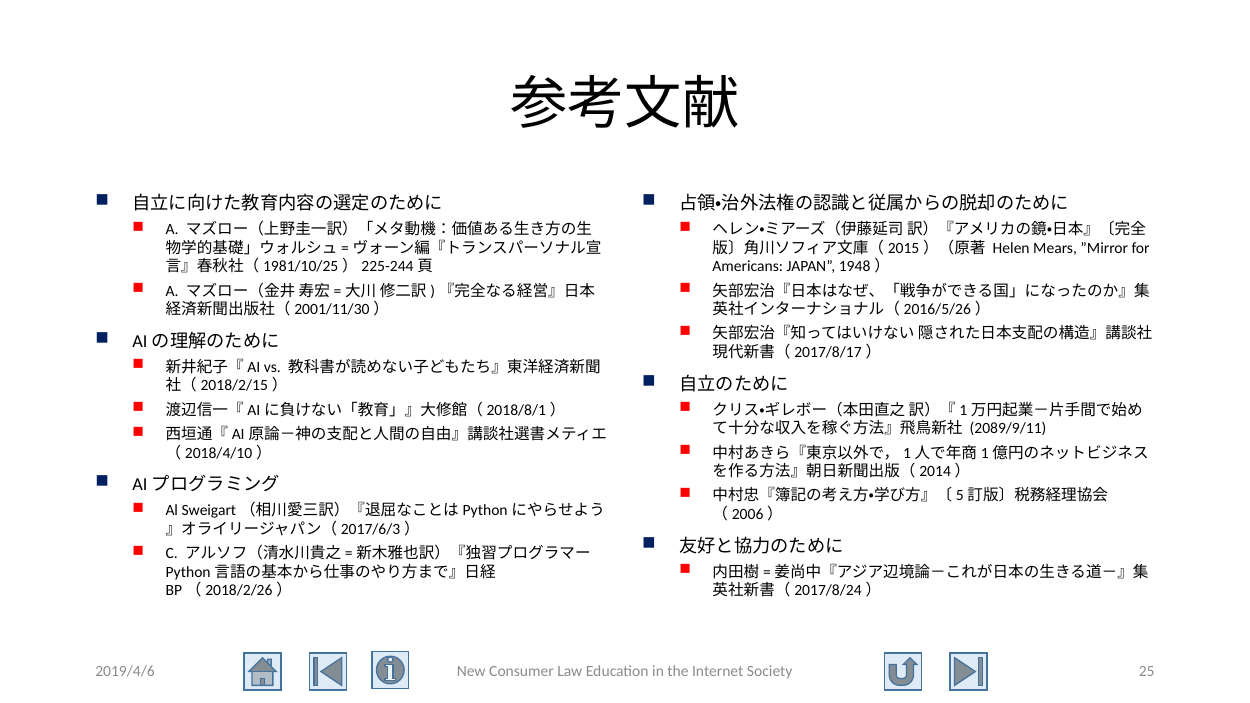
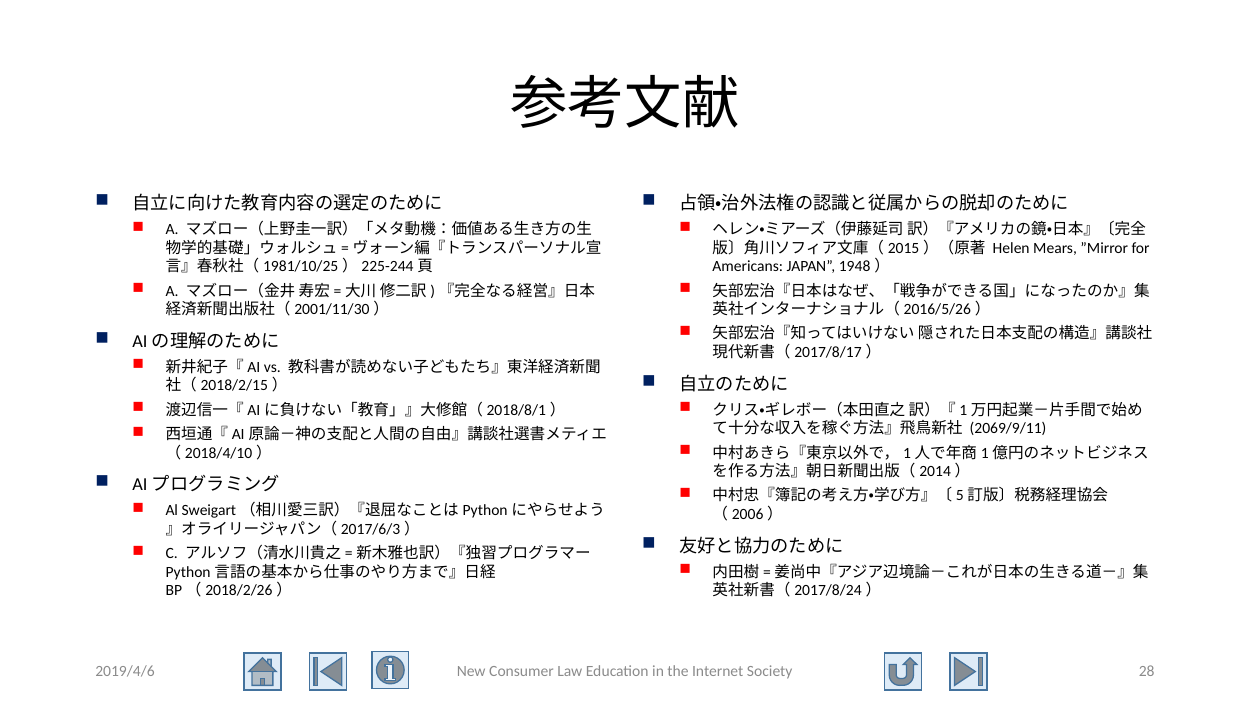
2089/9/11: 2089/9/11 -> 2069/9/11
25: 25 -> 28
